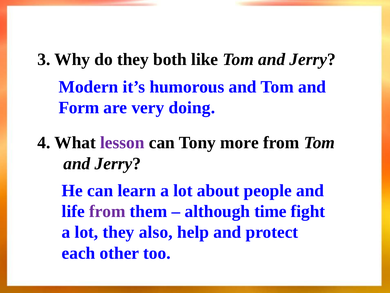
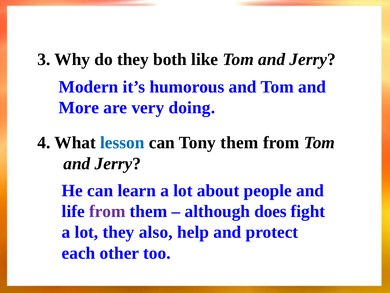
Form: Form -> More
lesson colour: purple -> blue
Tony more: more -> them
time: time -> does
